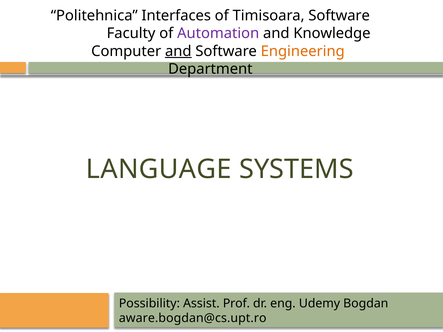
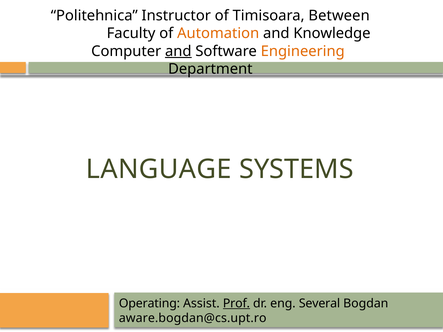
Interfaces: Interfaces -> Instructor
Timisoara Software: Software -> Between
Automation colour: purple -> orange
Possibility: Possibility -> Operating
Prof underline: none -> present
Udemy: Udemy -> Several
